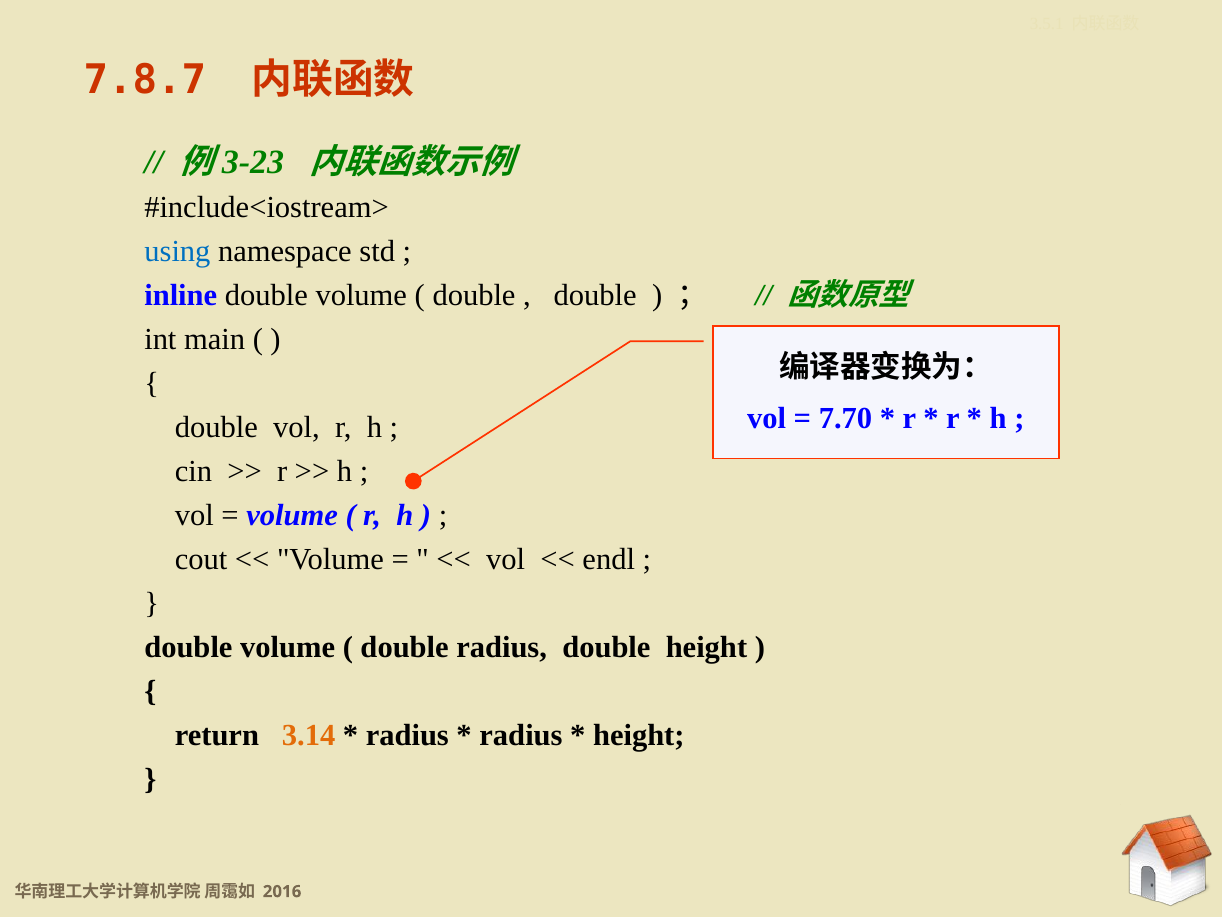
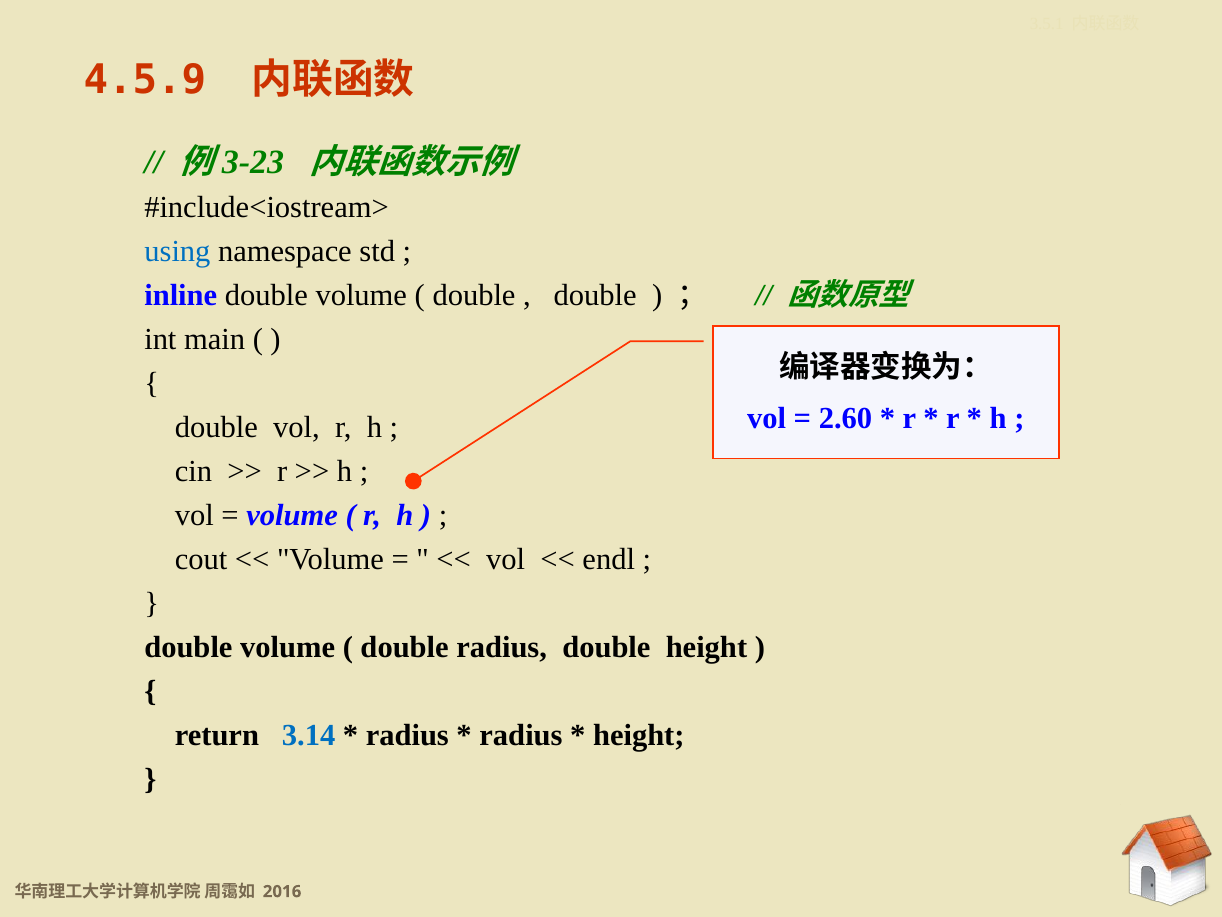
7.8.7: 7.8.7 -> 4.5.9
7.70: 7.70 -> 2.60
3.14 colour: orange -> blue
